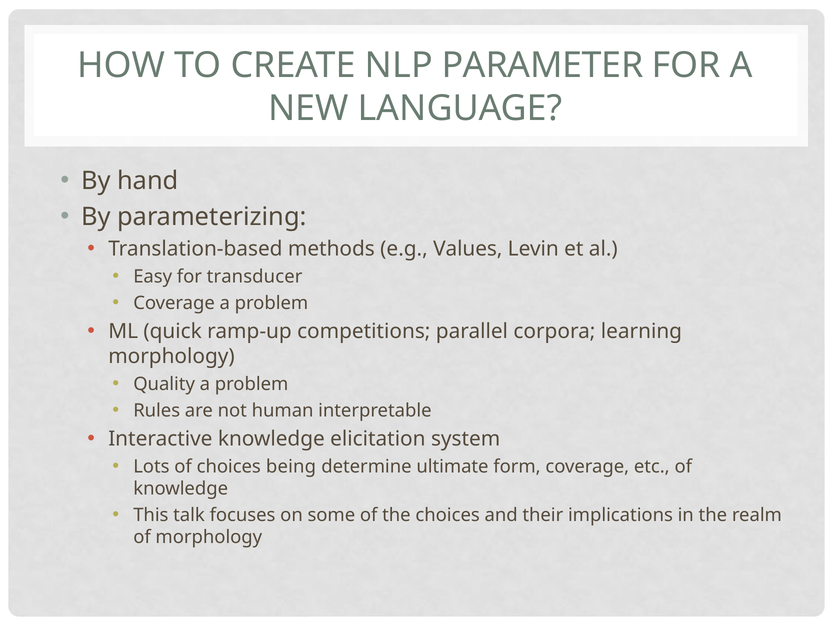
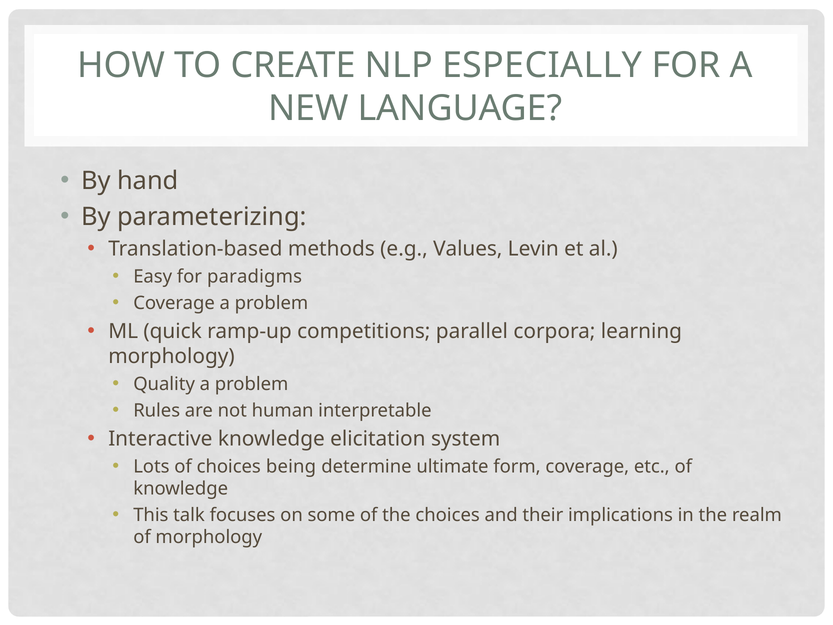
PARAMETER: PARAMETER -> ESPECIALLY
transducer: transducer -> paradigms
